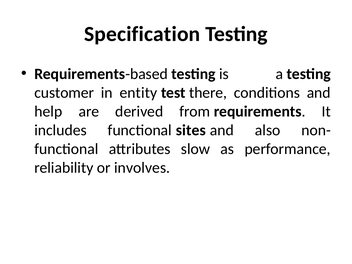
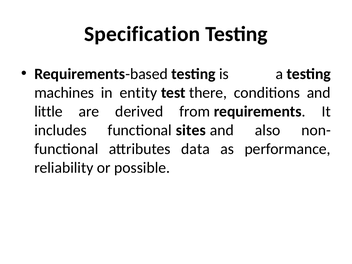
customer: customer -> machines
help: help -> little
slow: slow -> data
involves: involves -> possible
